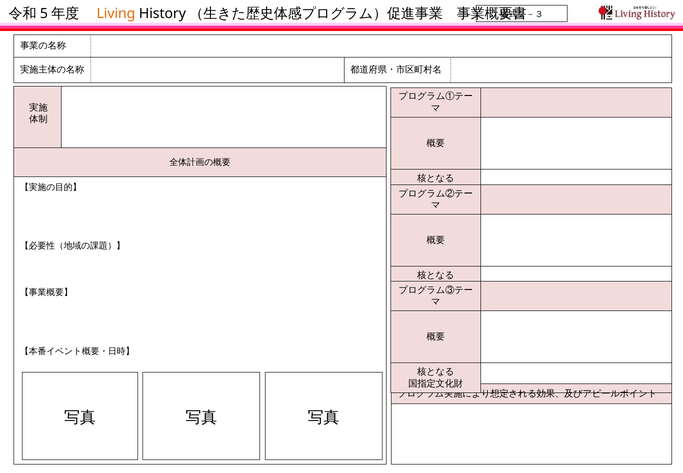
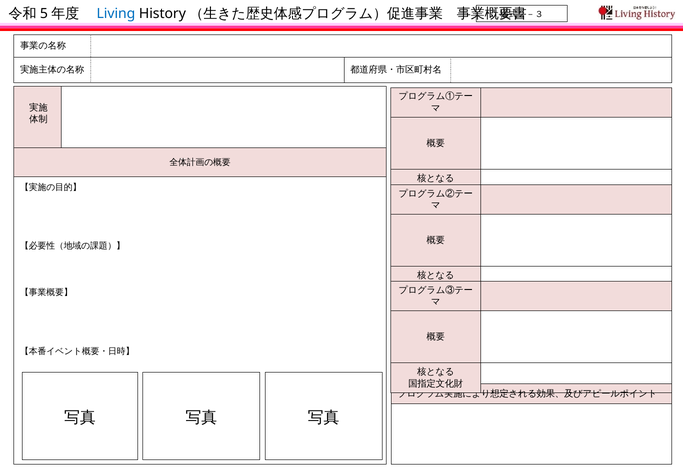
Living colour: orange -> blue
